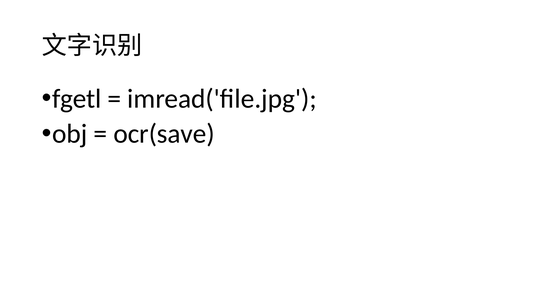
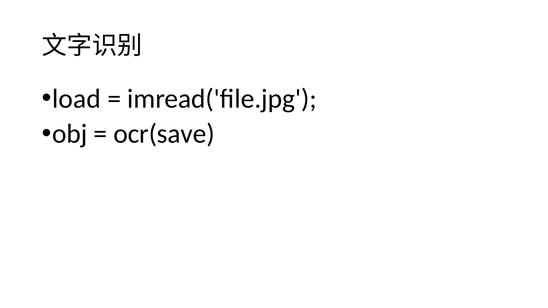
fgetl: fgetl -> load
